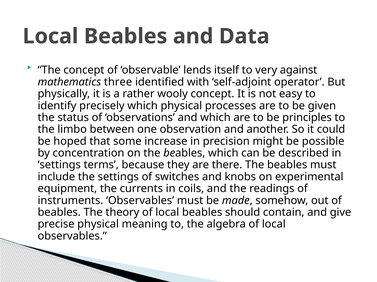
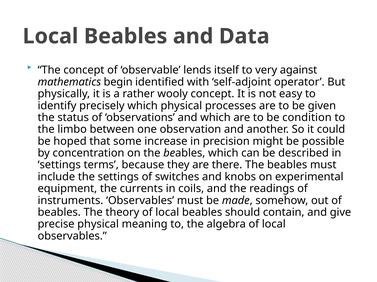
three: three -> begin
principles: principles -> condition
